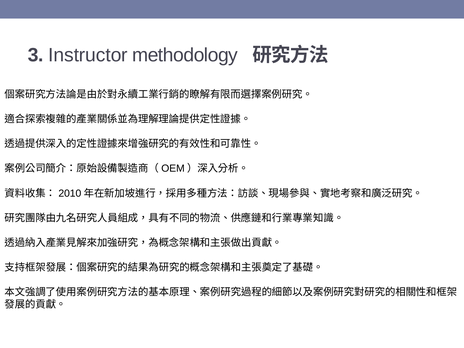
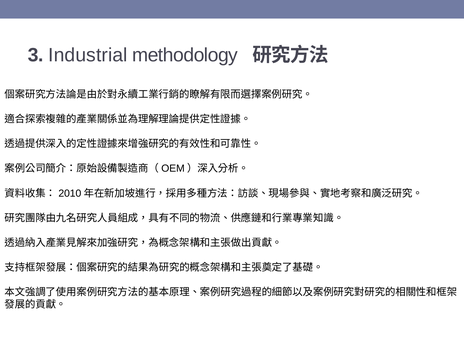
Instructor: Instructor -> Industrial
